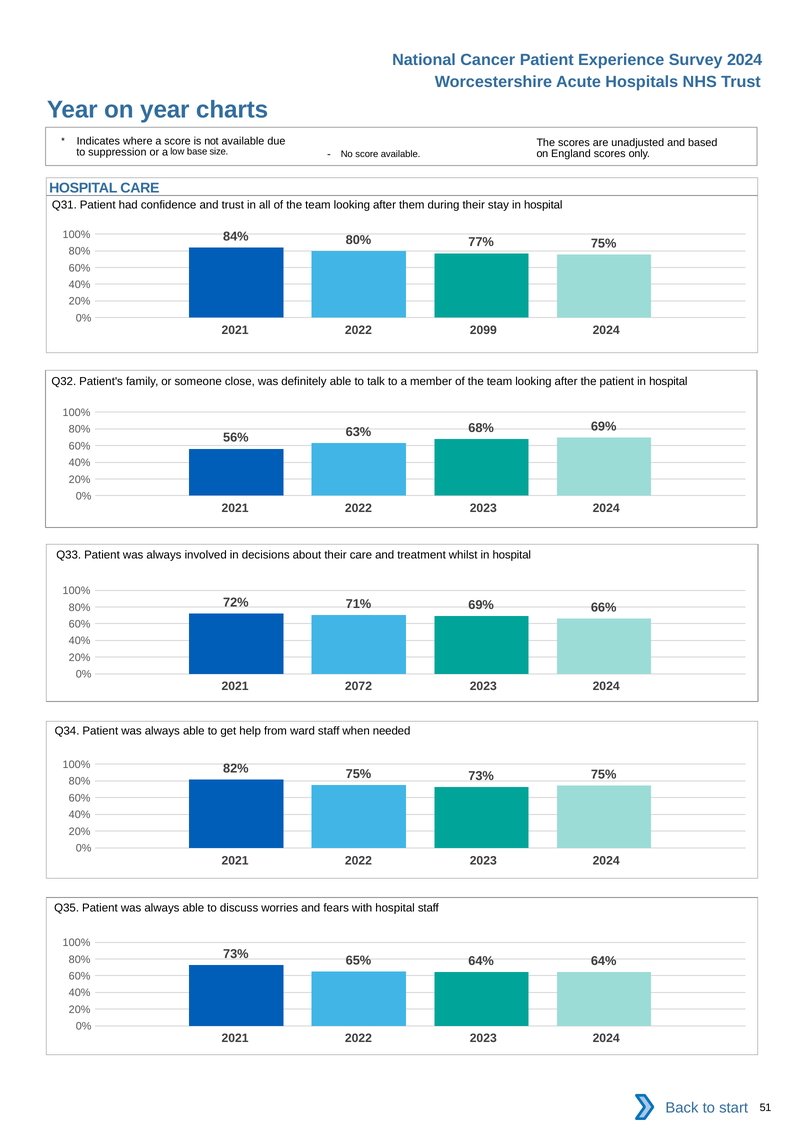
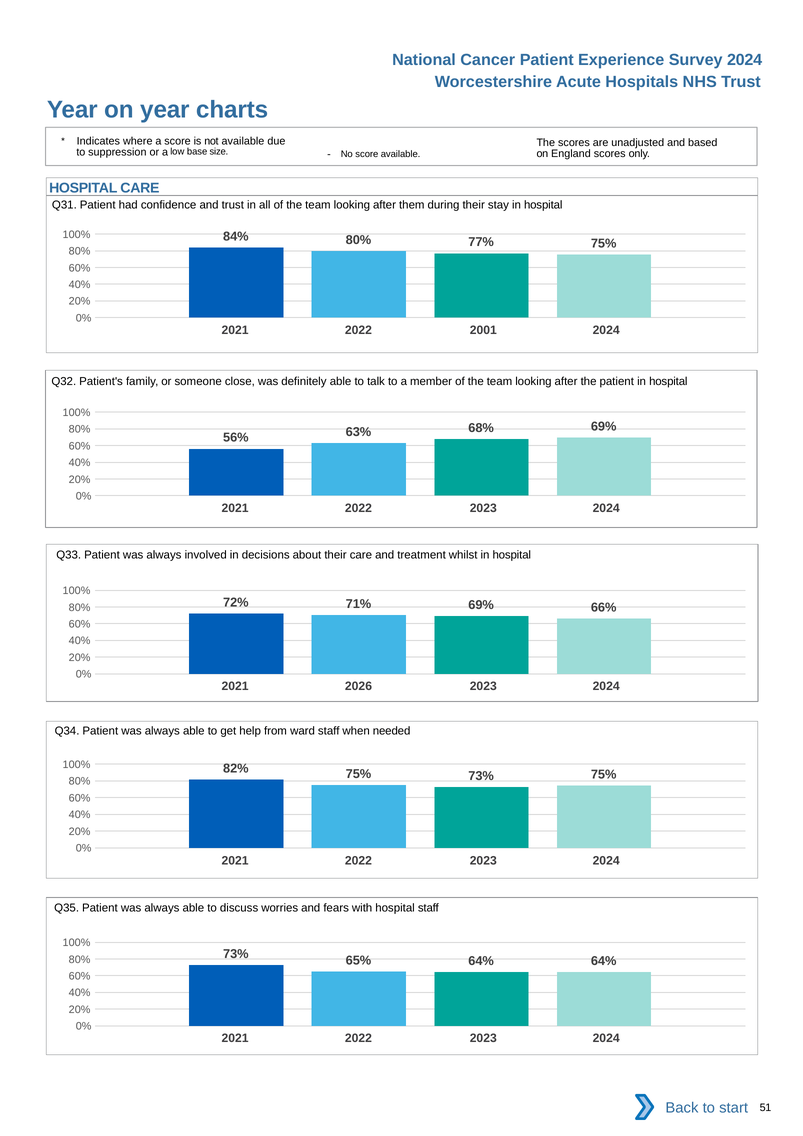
2099: 2099 -> 2001
2072: 2072 -> 2026
